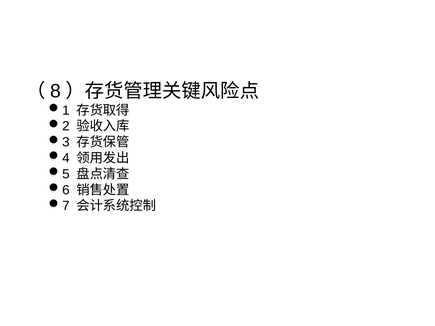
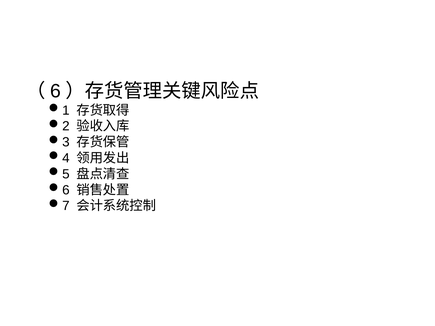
8: 8 -> 6
